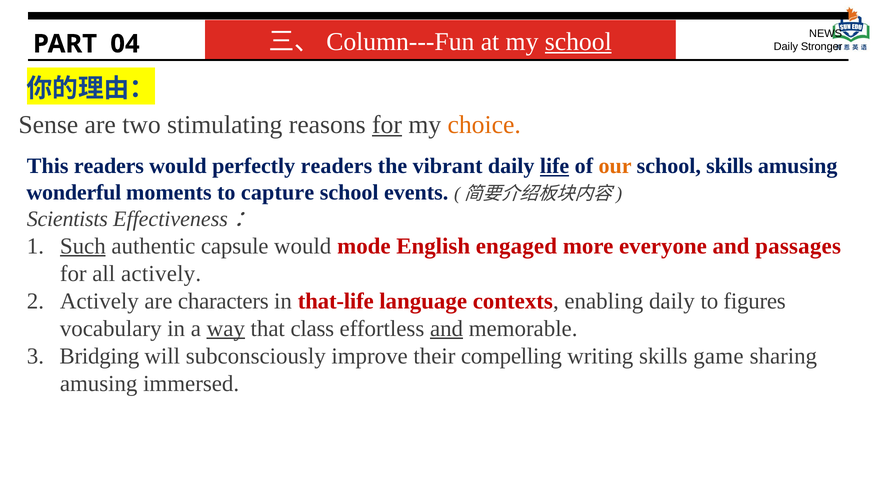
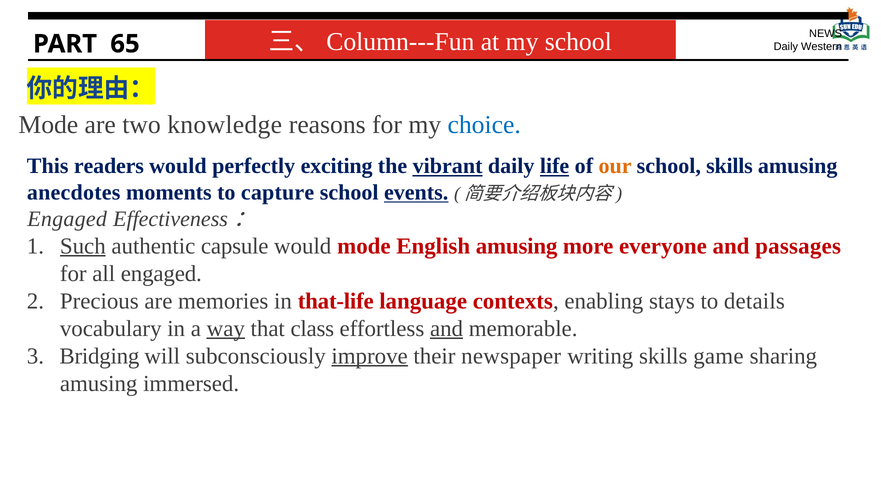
school at (578, 42) underline: present -> none
04: 04 -> 65
Stronger: Stronger -> Western
Sense at (48, 125): Sense -> Mode
stimulating: stimulating -> knowledge
for at (387, 125) underline: present -> none
choice colour: orange -> blue
perfectly readers: readers -> exciting
vibrant underline: none -> present
wonderful: wonderful -> anecdotes
events underline: none -> present
Scientists at (67, 219): Scientists -> Engaged
English engaged: engaged -> amusing
all actively: actively -> engaged
Actively at (99, 301): Actively -> Precious
characters: characters -> memories
enabling daily: daily -> stays
figures: figures -> details
improve underline: none -> present
compelling: compelling -> newspaper
